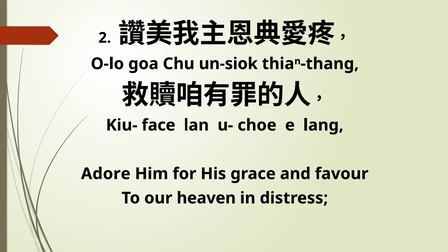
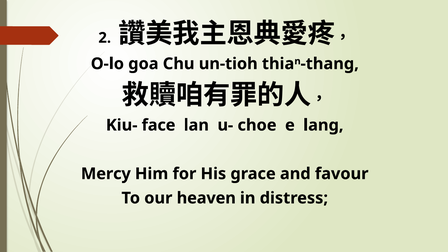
un-siok: un-siok -> un-tioh
Adore: Adore -> Mercy
